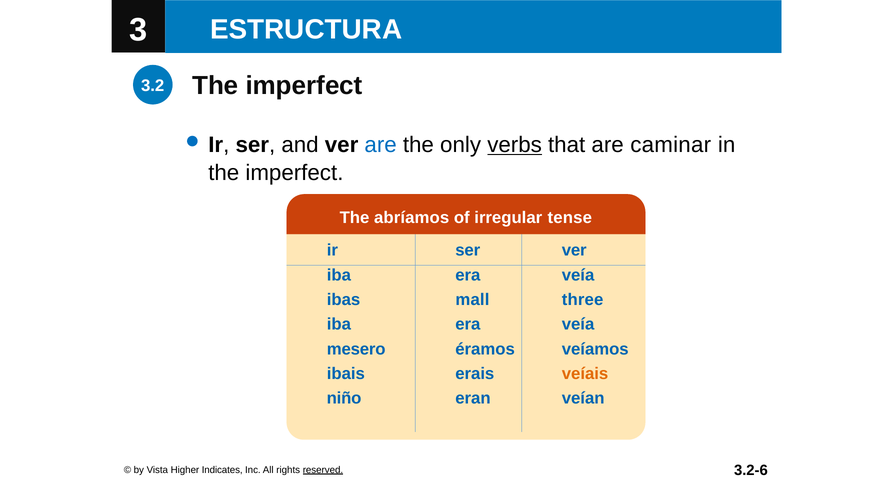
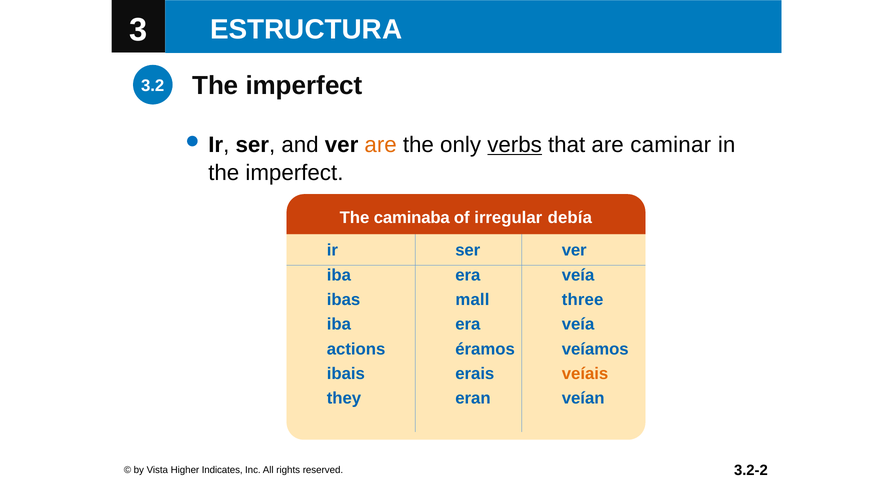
are at (381, 145) colour: blue -> orange
abríamos: abríamos -> caminaba
tense: tense -> debía
mesero: mesero -> actions
niño: niño -> they
3.2-6: 3.2-6 -> 3.2-2
reserved underline: present -> none
